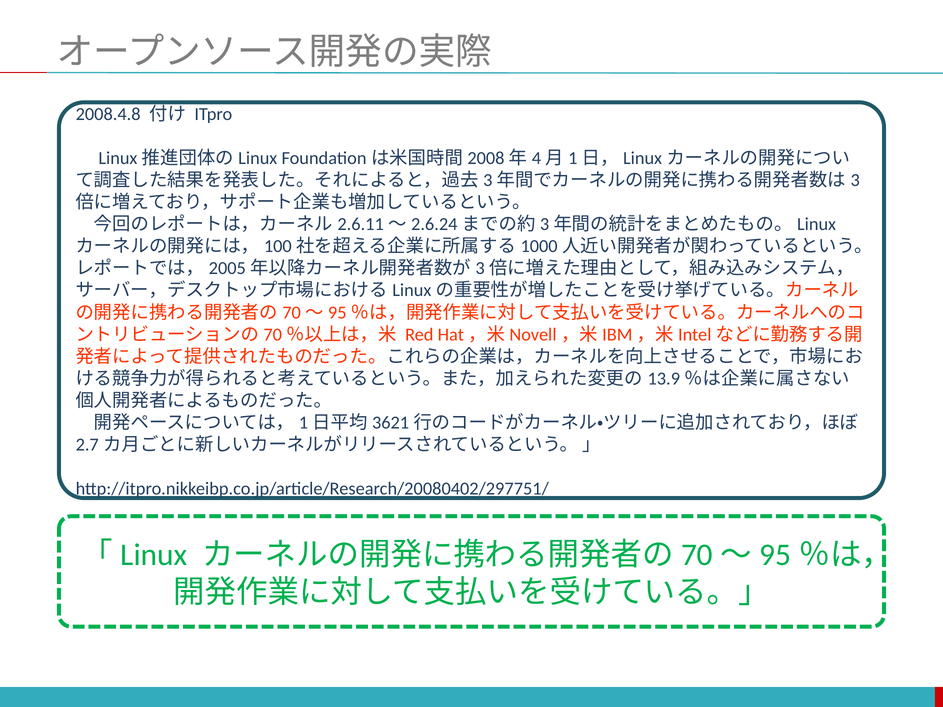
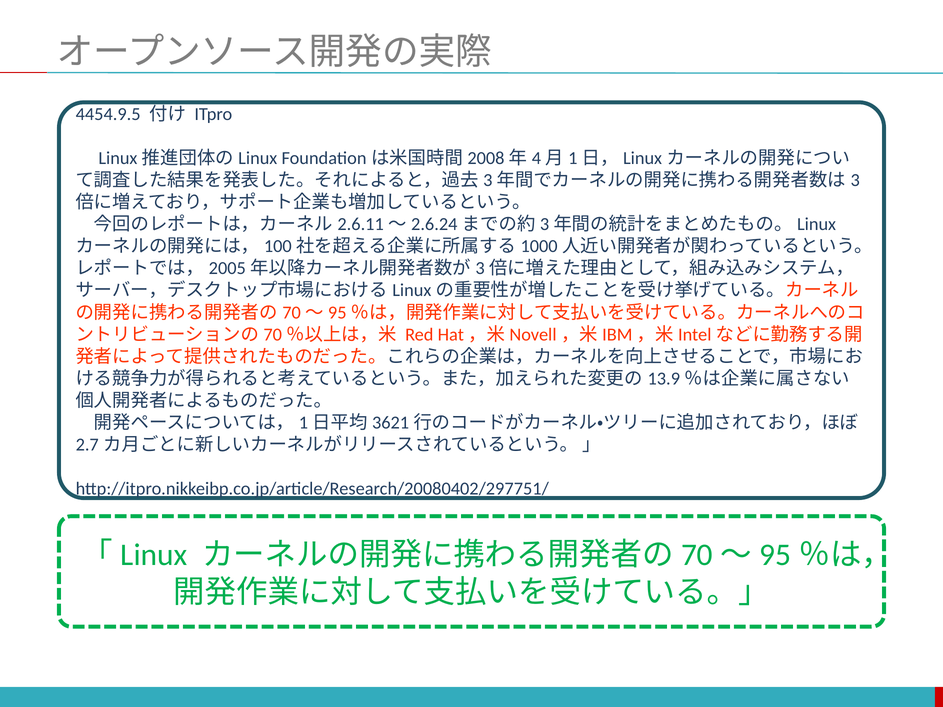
2008.4.8: 2008.4.8 -> 4454.9.5
